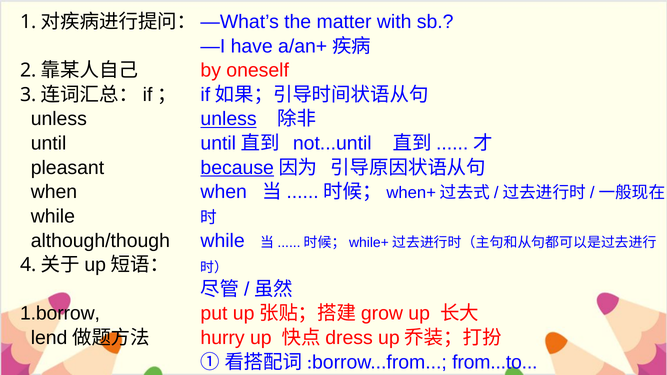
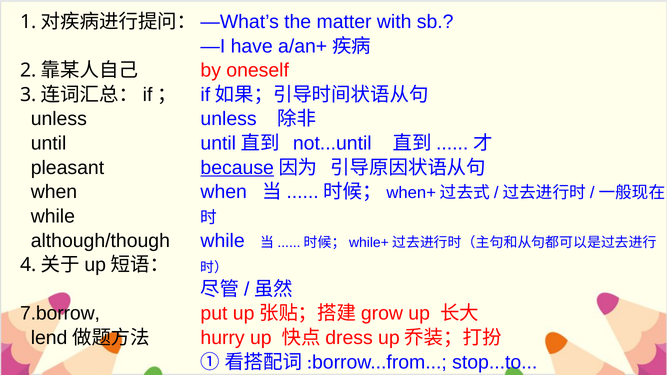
unless at (229, 119) underline: present -> none
1.borrow: 1.borrow -> 7.borrow
from...to: from...to -> stop...to
